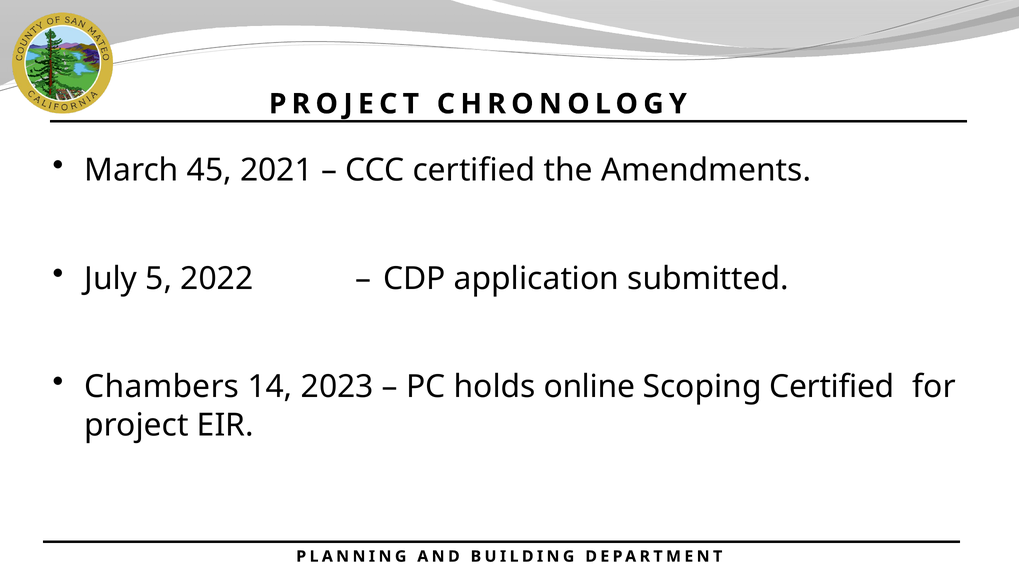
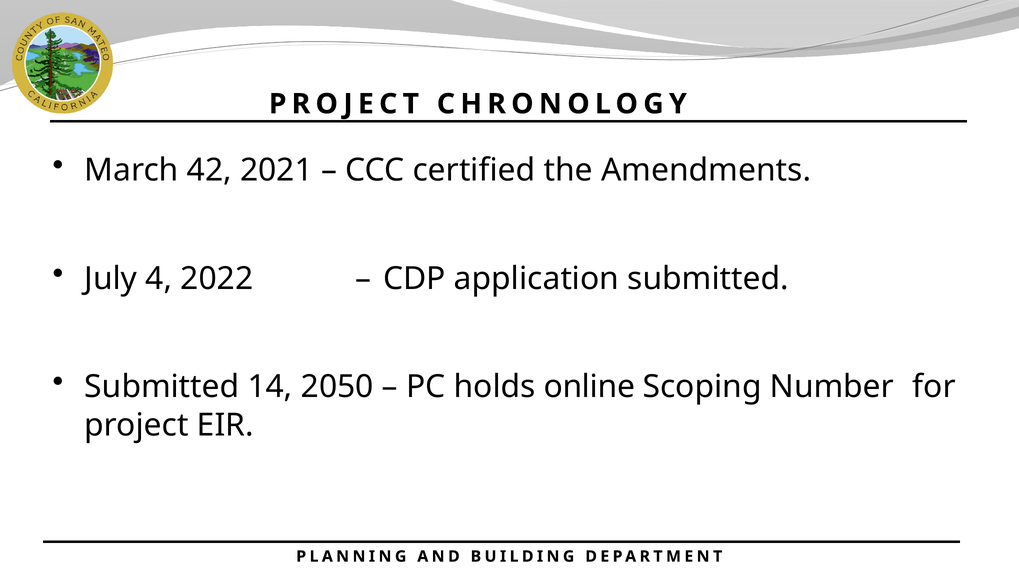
45: 45 -> 42
5: 5 -> 4
Chambers at (162, 387): Chambers -> Submitted
2023: 2023 -> 2050
Scoping Certified: Certified -> Number
